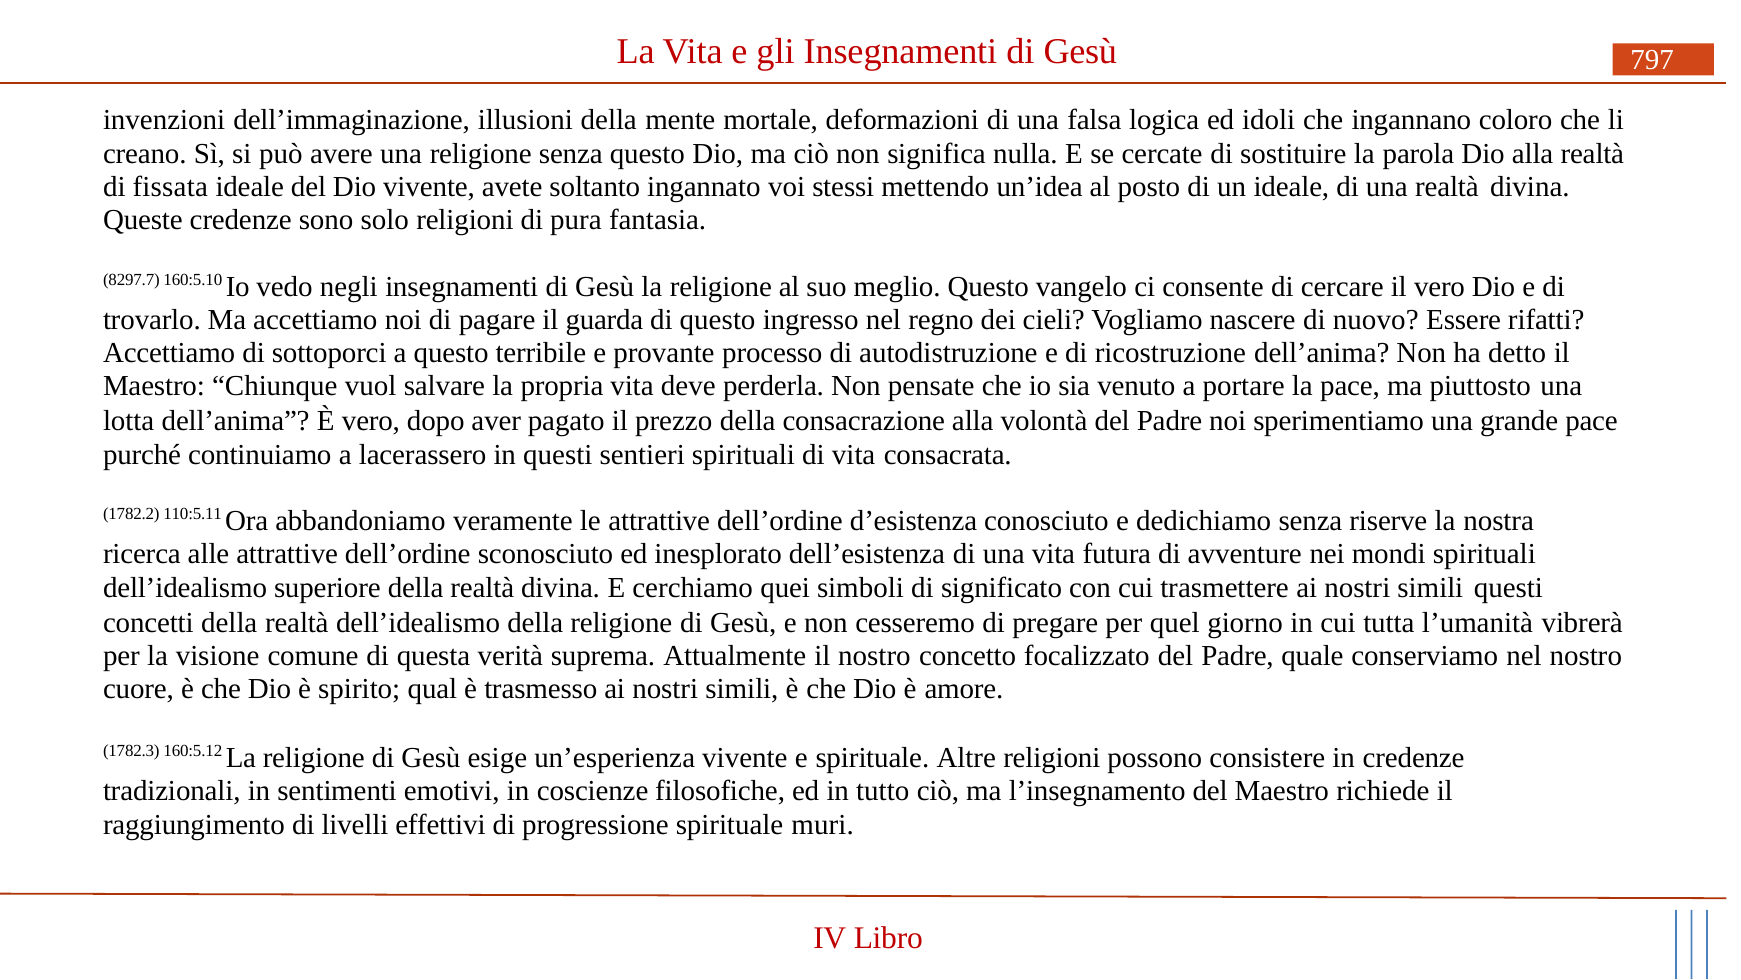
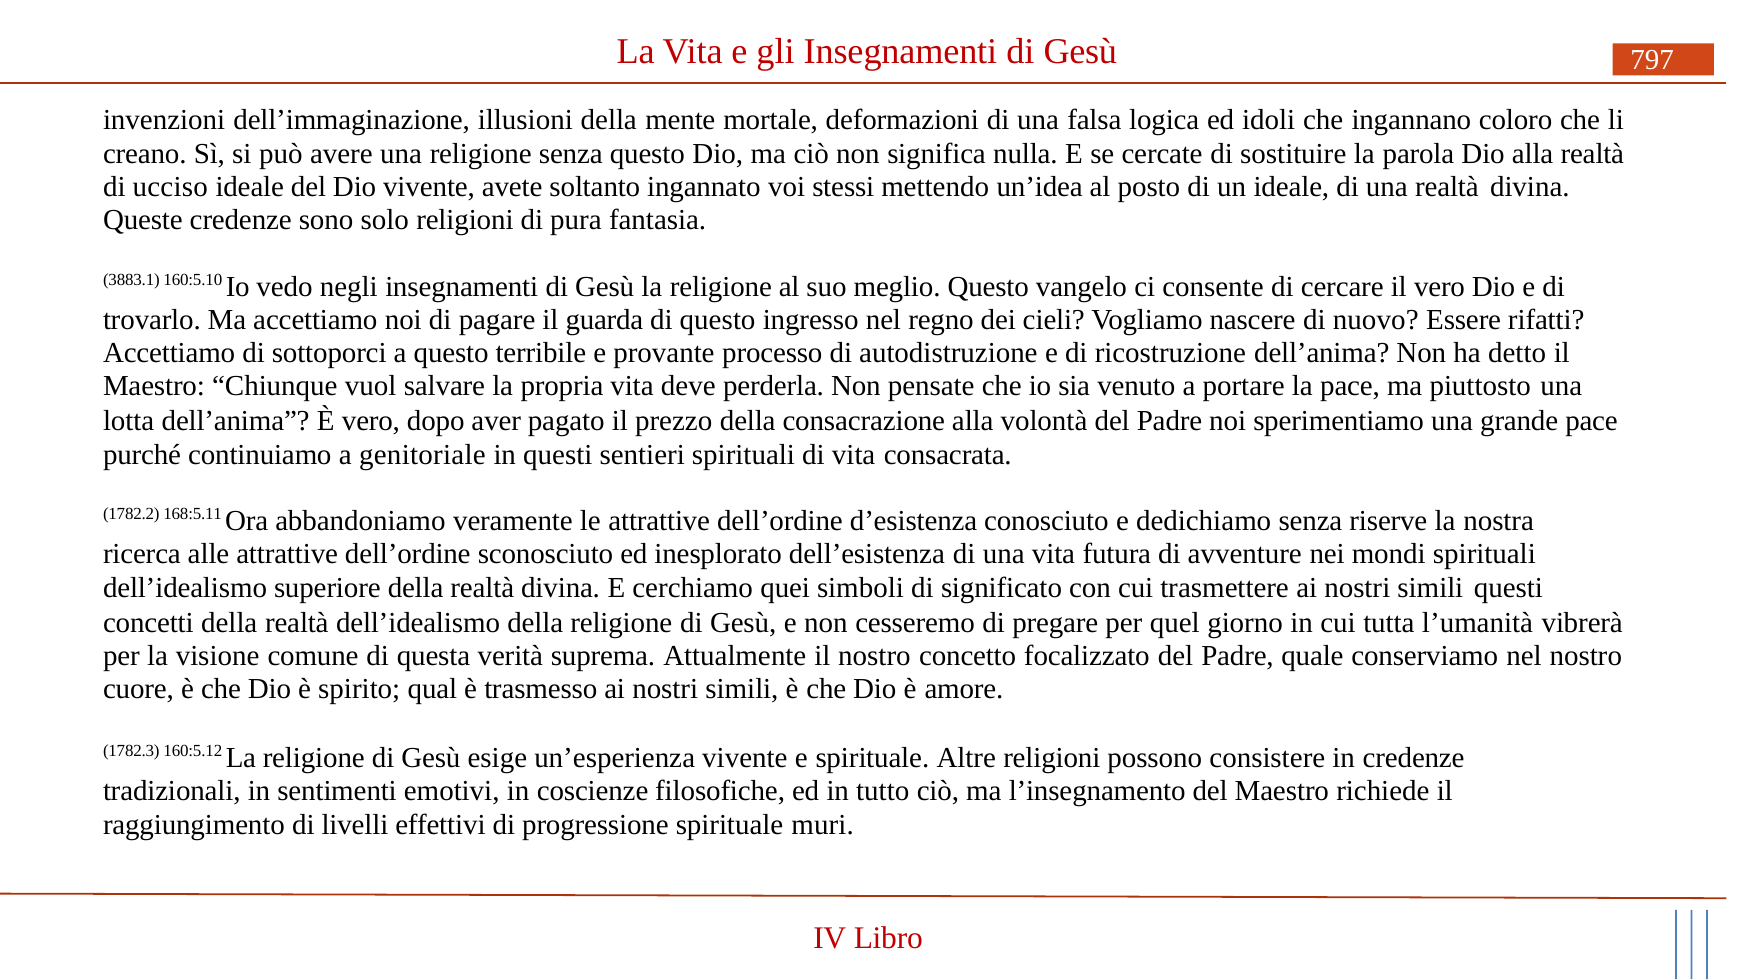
fissata: fissata -> ucciso
8297.7: 8297.7 -> 3883.1
lacerassero: lacerassero -> genitoriale
110:5.11: 110:5.11 -> 168:5.11
